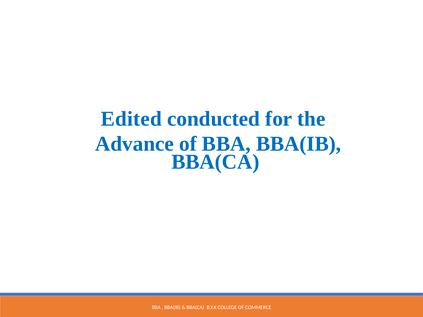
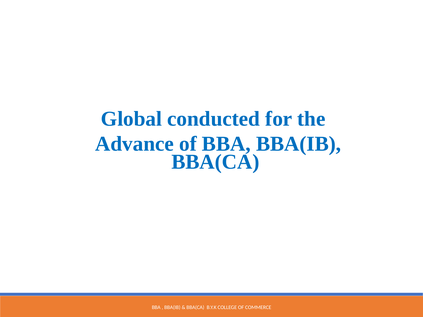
Edited: Edited -> Global
